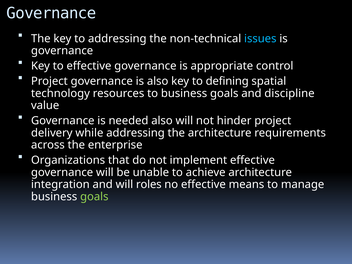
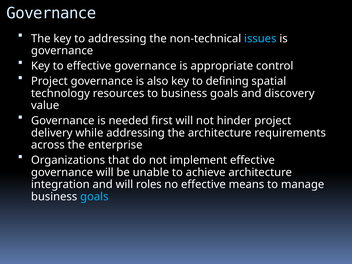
discipline: discipline -> discovery
needed also: also -> first
goals at (94, 197) colour: light green -> light blue
